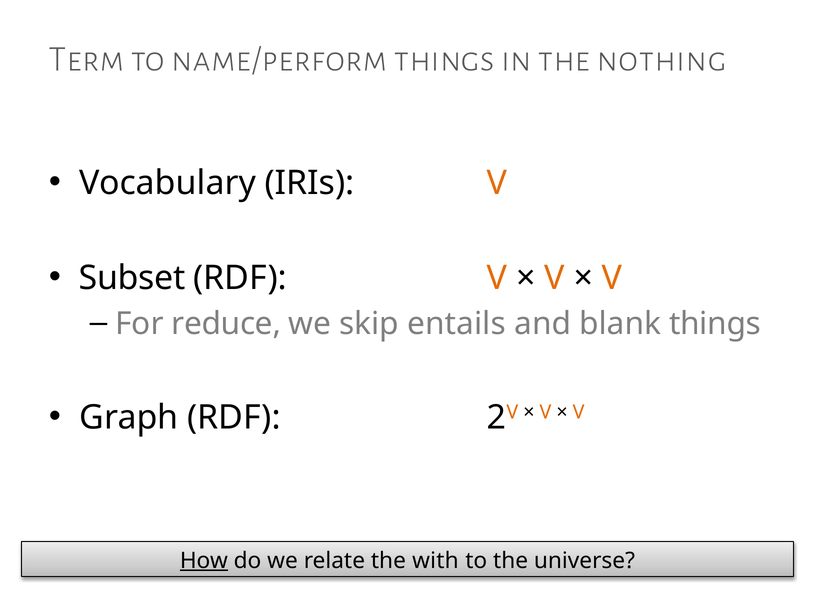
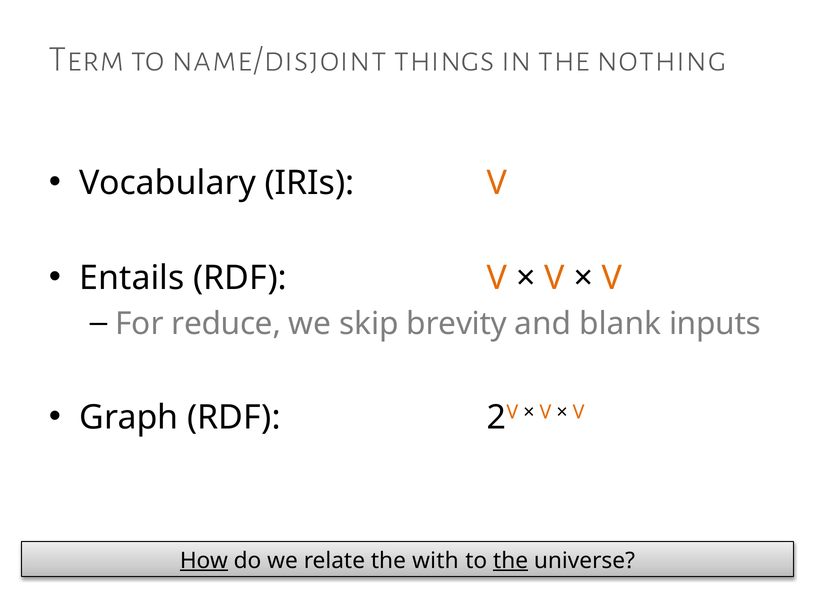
name/perform: name/perform -> name/disjoint
Subset: Subset -> Entails
entails: entails -> brevity
blank things: things -> inputs
the at (511, 561) underline: none -> present
